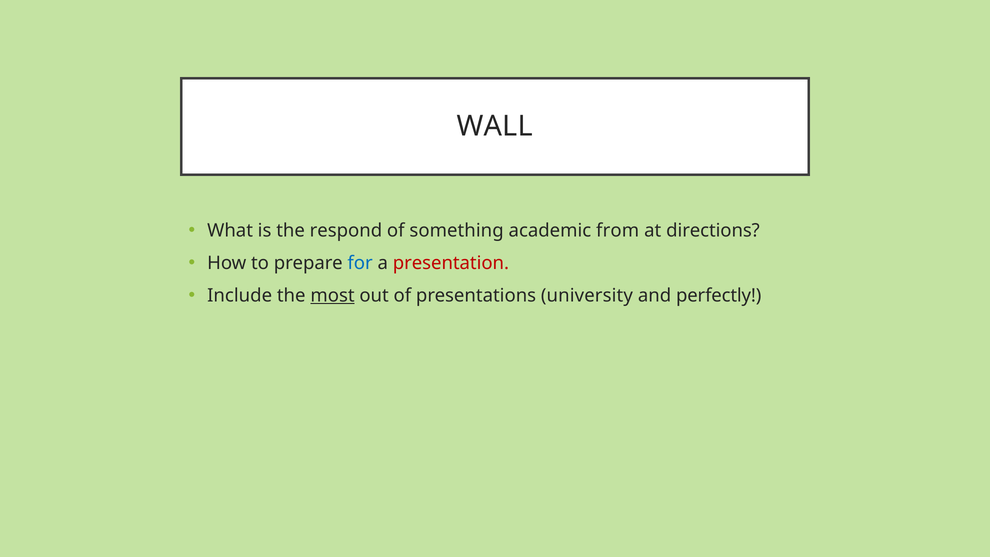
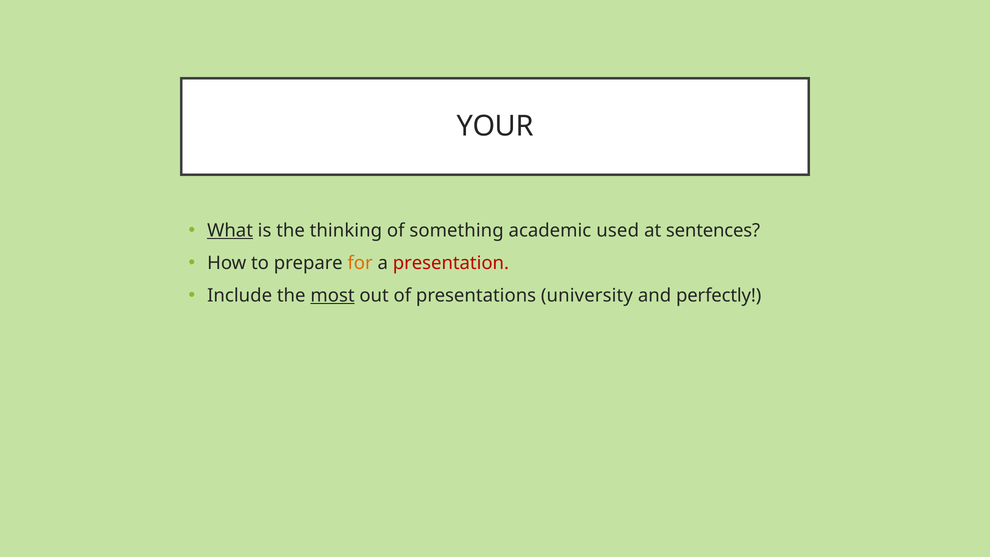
WALL: WALL -> YOUR
What underline: none -> present
respond: respond -> thinking
from: from -> used
directions: directions -> sentences
for colour: blue -> orange
